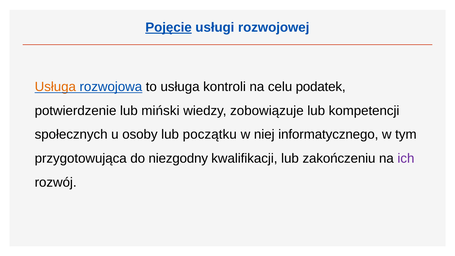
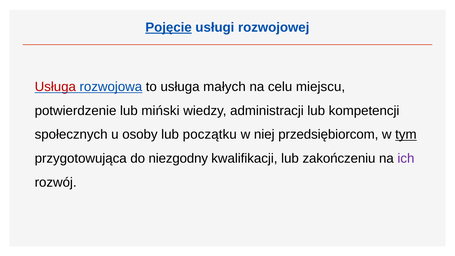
Usługa at (55, 87) colour: orange -> red
kontroli: kontroli -> małych
podatek: podatek -> miejscu
zobowiązuje: zobowiązuje -> administracji
informatycznego: informatycznego -> przedsiębiorcom
tym underline: none -> present
